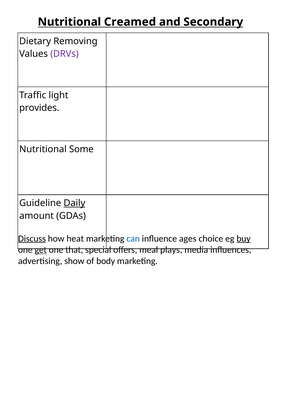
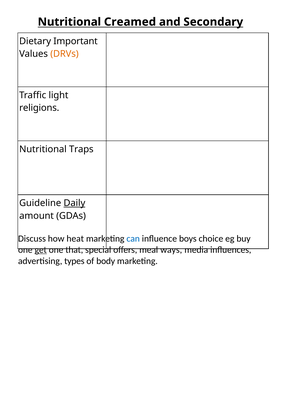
Removing: Removing -> Important
DRVs colour: purple -> orange
provides: provides -> religions
Some: Some -> Traps
Discuss underline: present -> none
ages: ages -> boys
buy underline: present -> none
plays: plays -> ways
show: show -> types
